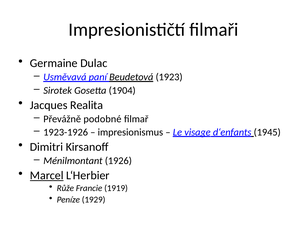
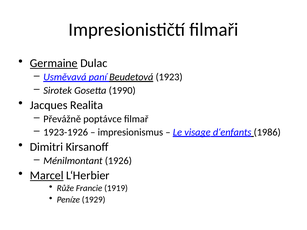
Germaine underline: none -> present
1904: 1904 -> 1990
podobné: podobné -> poptávce
1945: 1945 -> 1986
